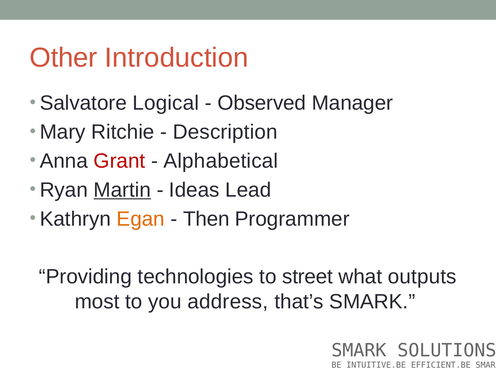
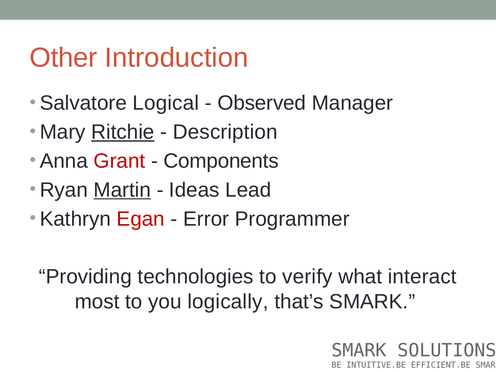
Ritchie underline: none -> present
Alphabetical: Alphabetical -> Components
Egan colour: orange -> red
Then: Then -> Error
street: street -> verify
outputs: outputs -> interact
address: address -> logically
